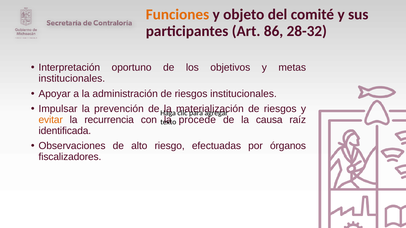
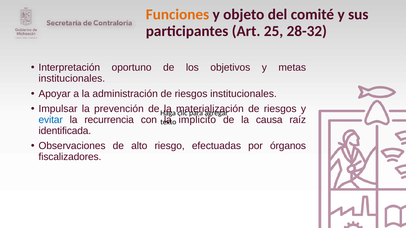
86: 86 -> 25
evitar colour: orange -> blue
procede: procede -> implicito
